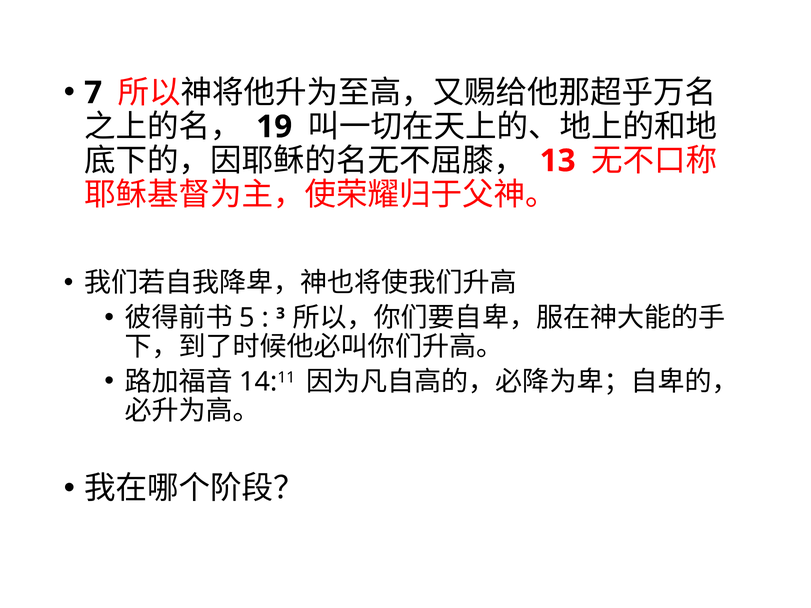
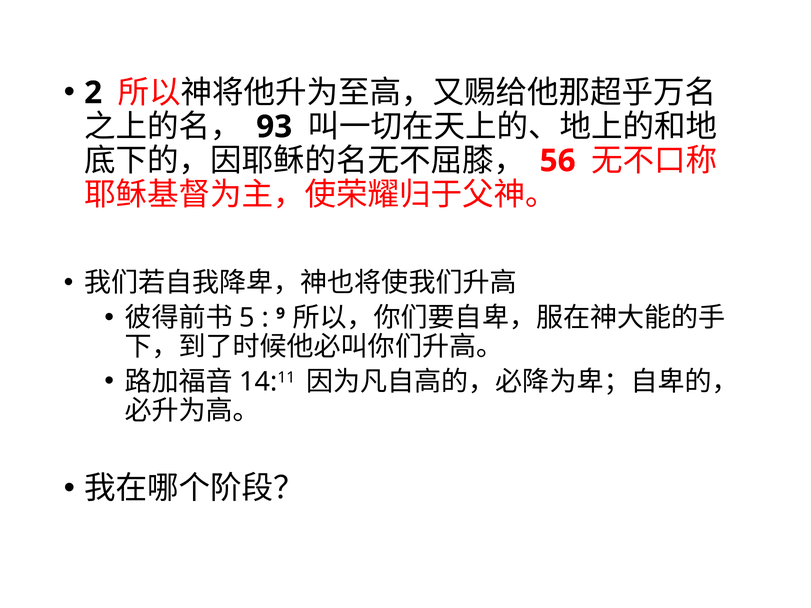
7: 7 -> 2
19: 19 -> 93
13: 13 -> 56
3: 3 -> 9
